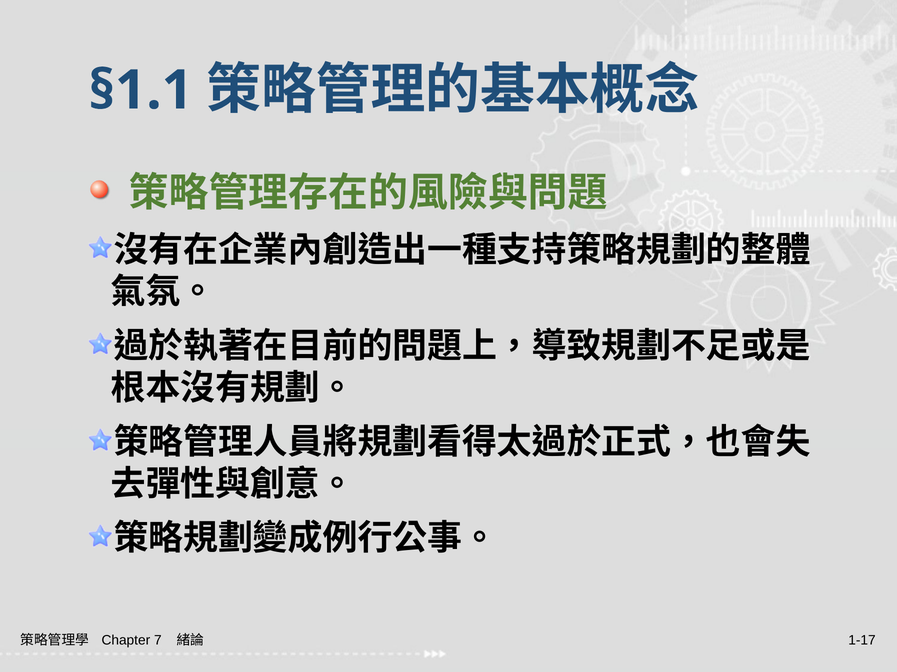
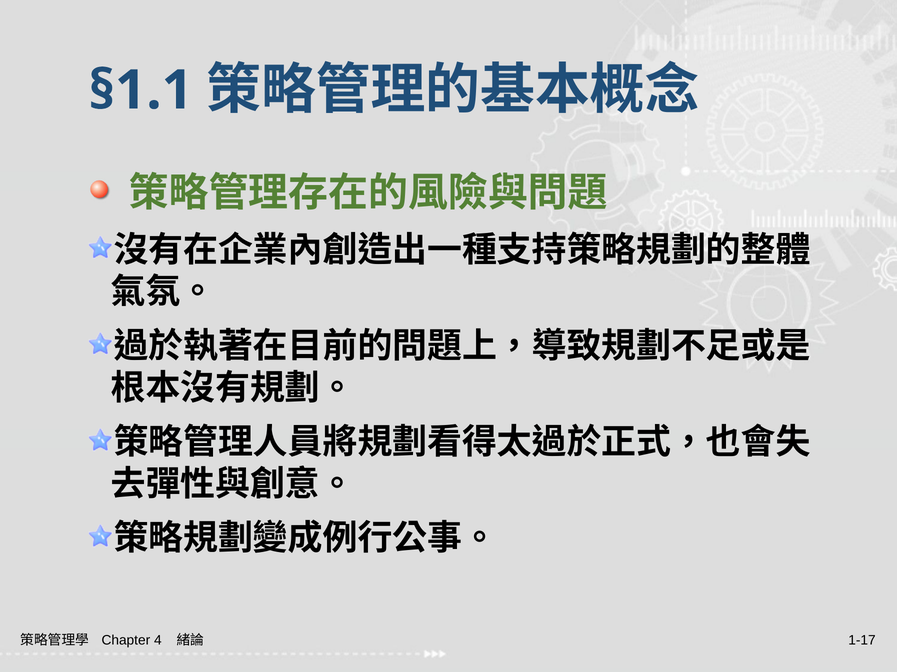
7: 7 -> 4
